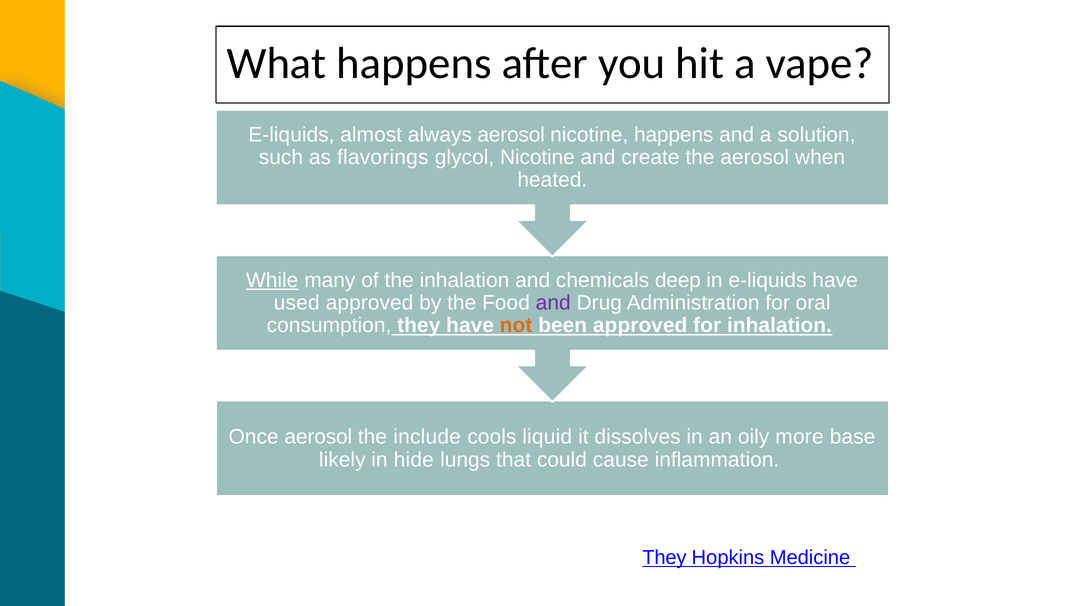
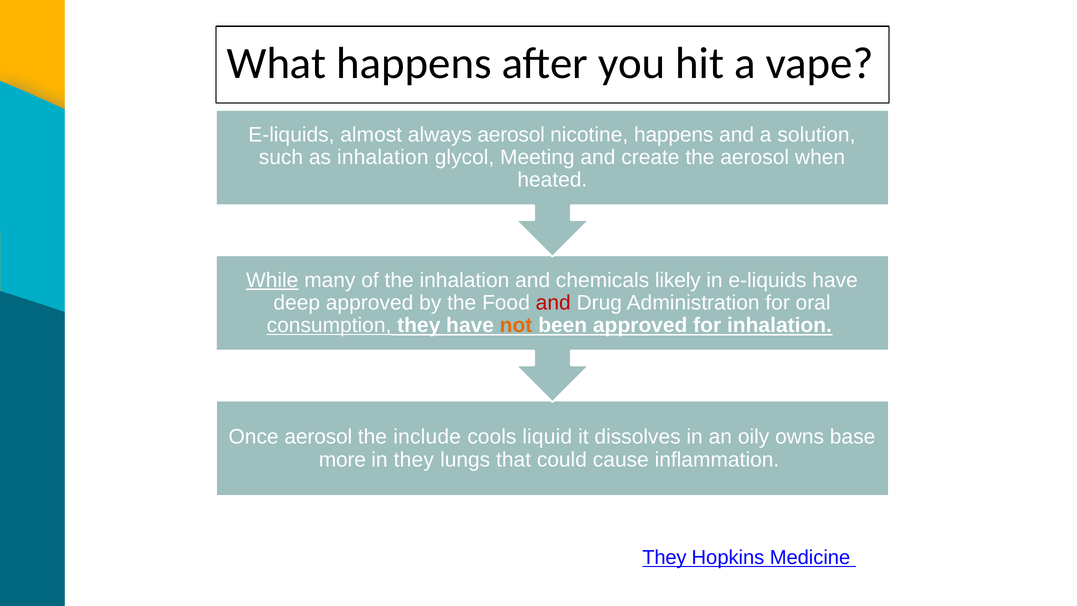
as flavorings: flavorings -> inhalation
glycol Nicotine: Nicotine -> Meeting
deep: deep -> likely
used: used -> deep
and at (553, 303) colour: purple -> red
consumption underline: none -> present
more: more -> owns
likely: likely -> more
in hide: hide -> they
